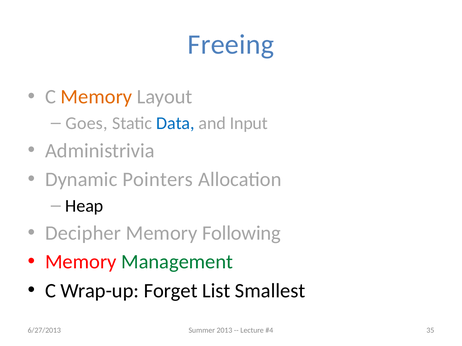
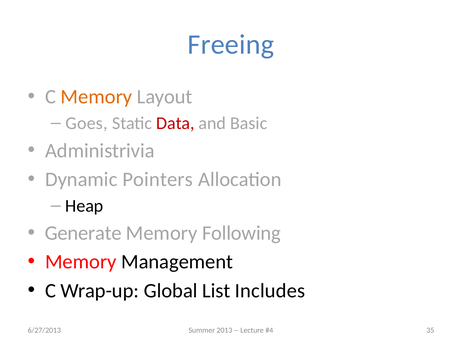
Data colour: blue -> red
Input: Input -> Basic
Decipher: Decipher -> Generate
Management colour: green -> black
Forget: Forget -> Global
Smallest: Smallest -> Includes
